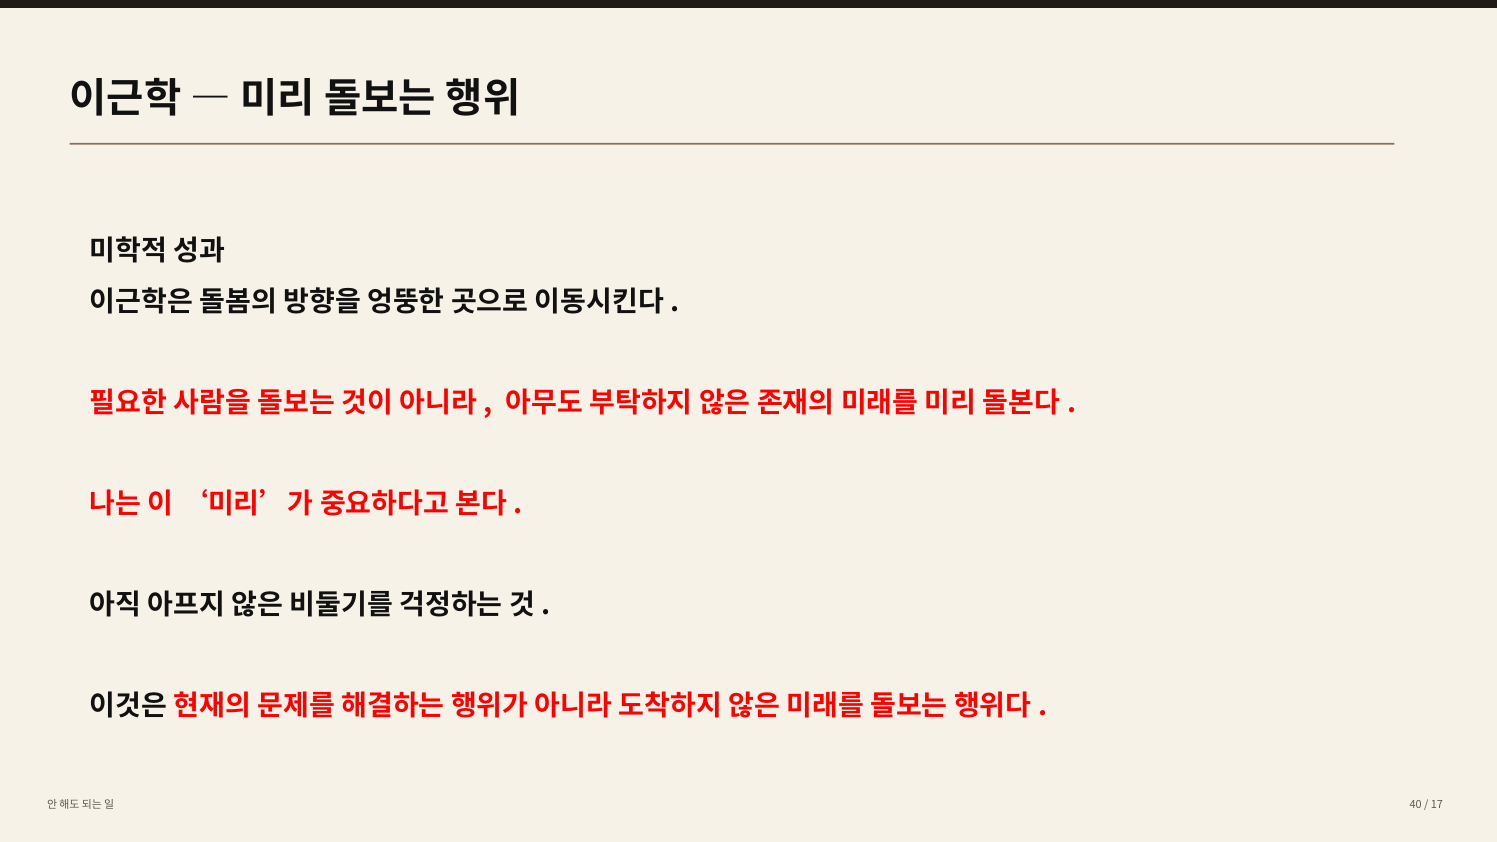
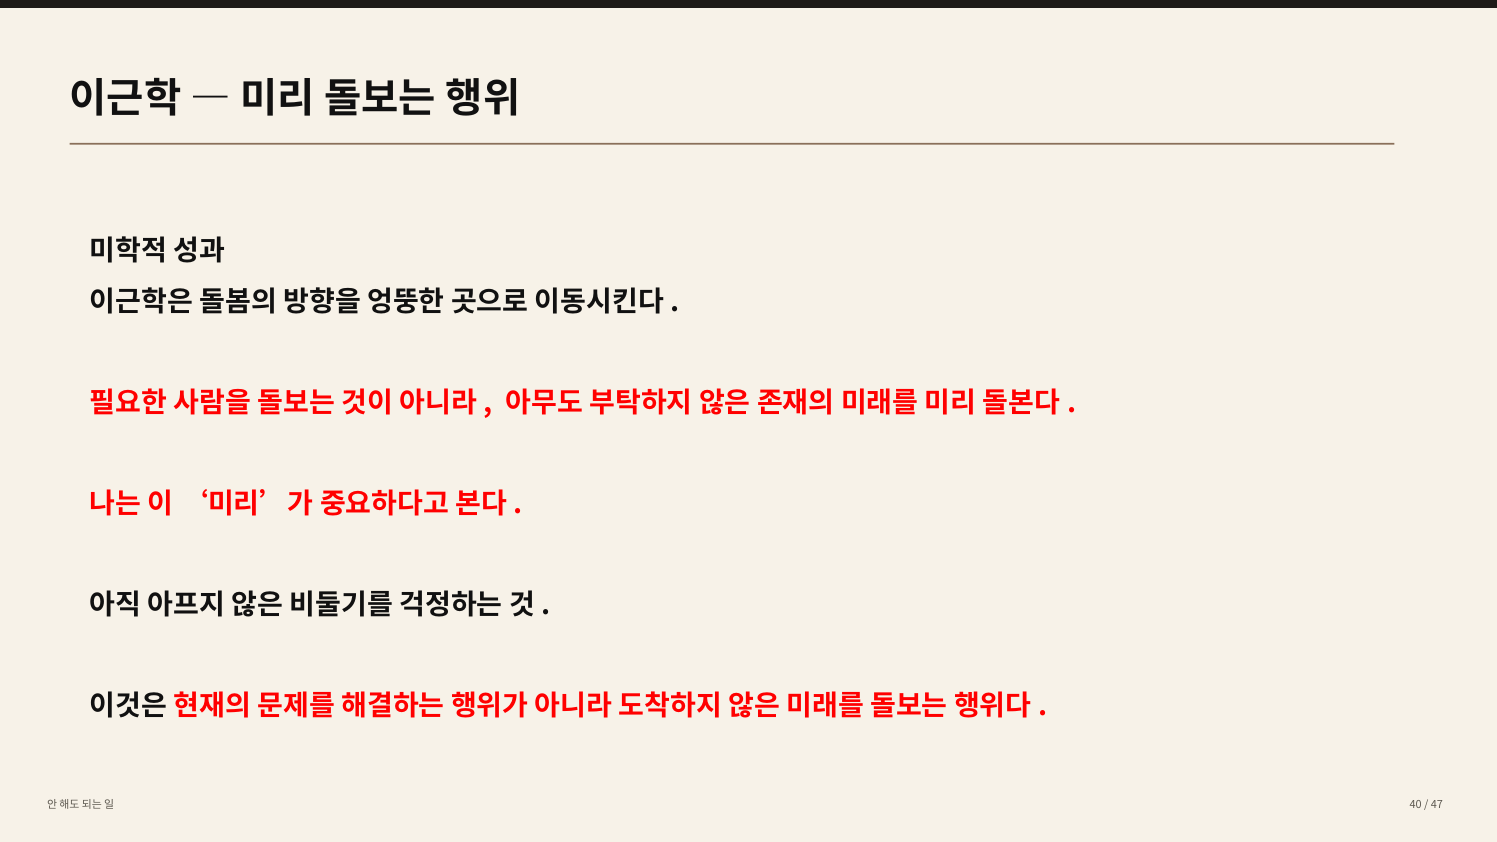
17: 17 -> 47
